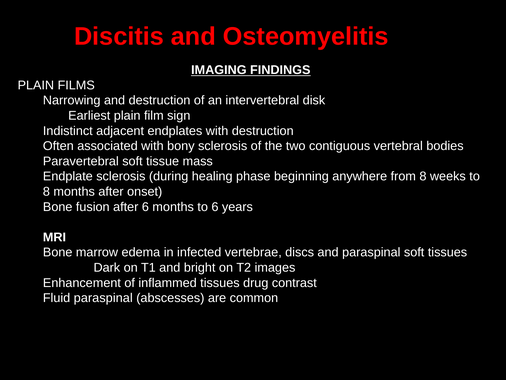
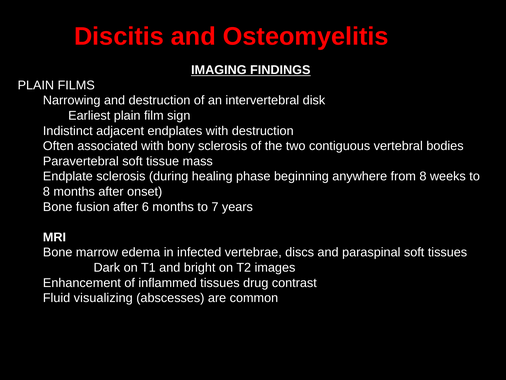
to 6: 6 -> 7
Fluid paraspinal: paraspinal -> visualizing
